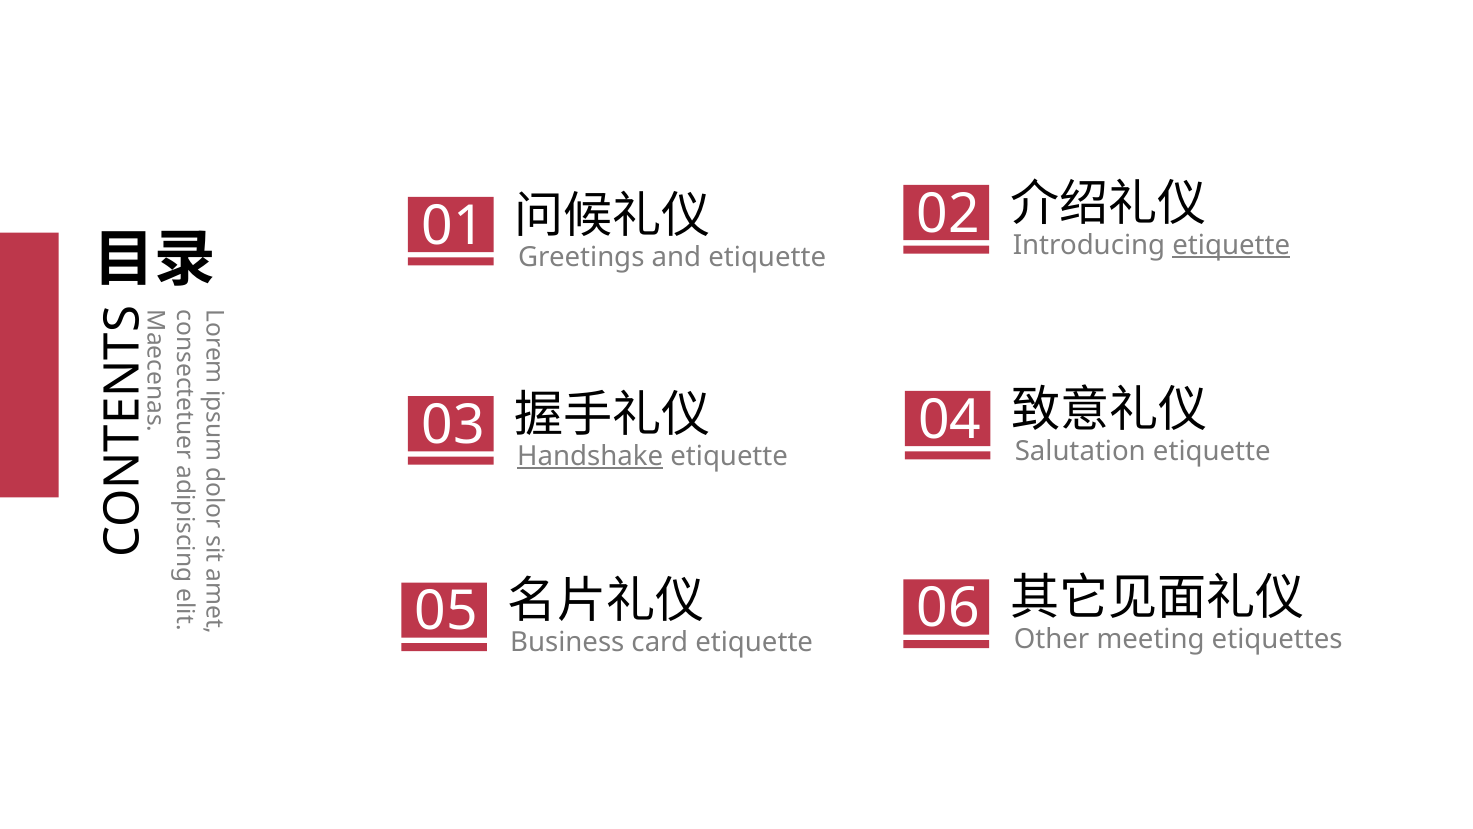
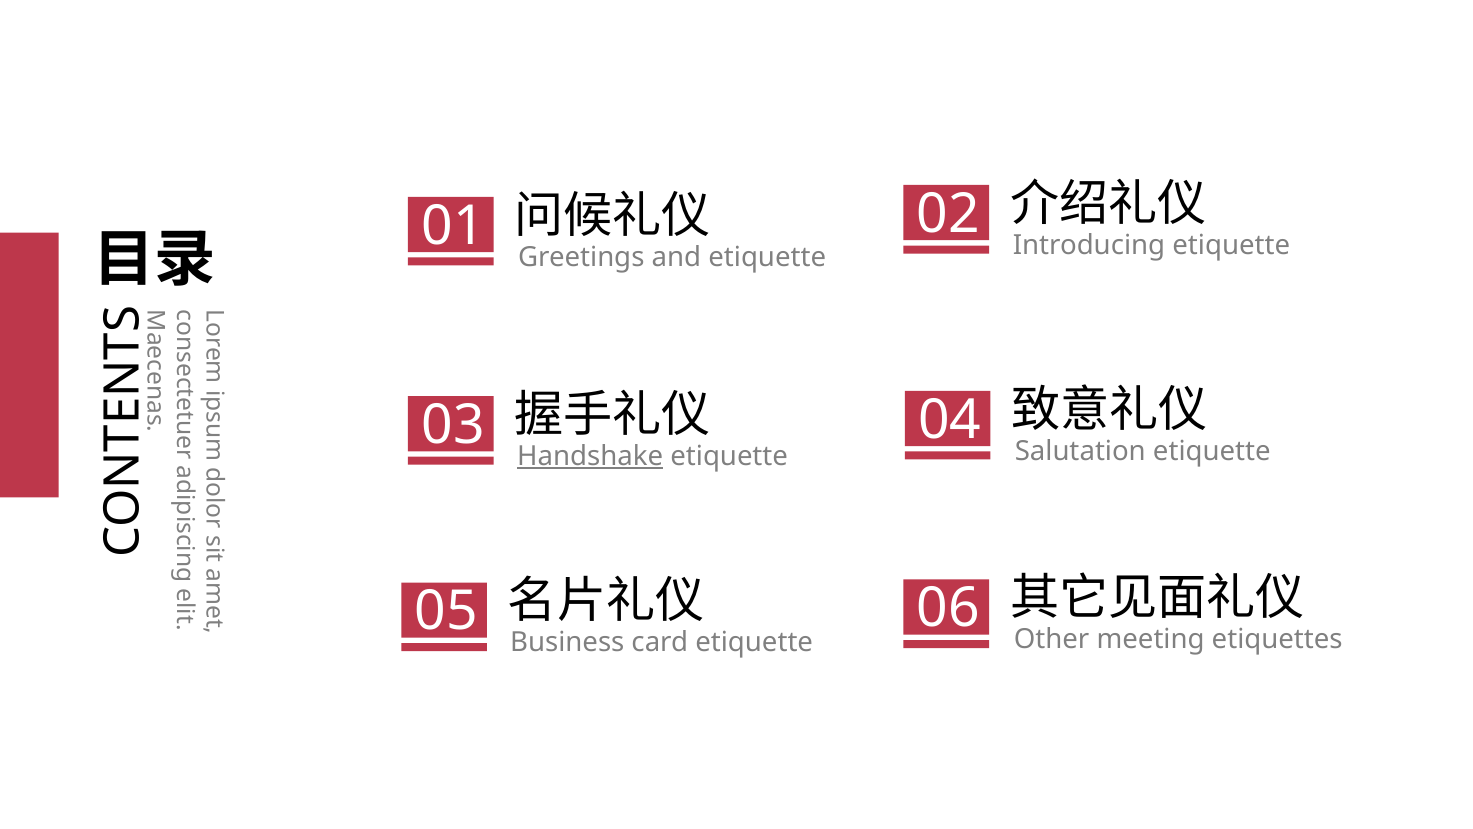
etiquette at (1231, 245) underline: present -> none
